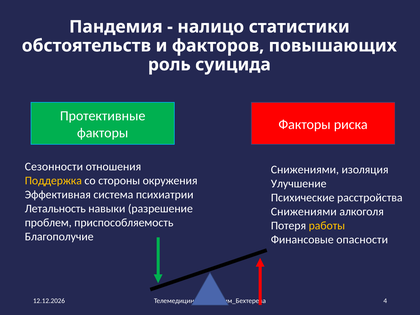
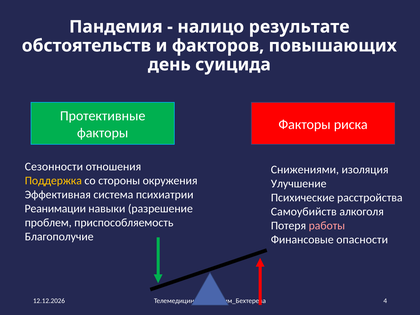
статистики: статистики -> результате
роль: роль -> день
Летальность: Летальность -> Реанимации
Снижениями at (304, 212): Снижениями -> Самоубийств
работы colour: yellow -> pink
